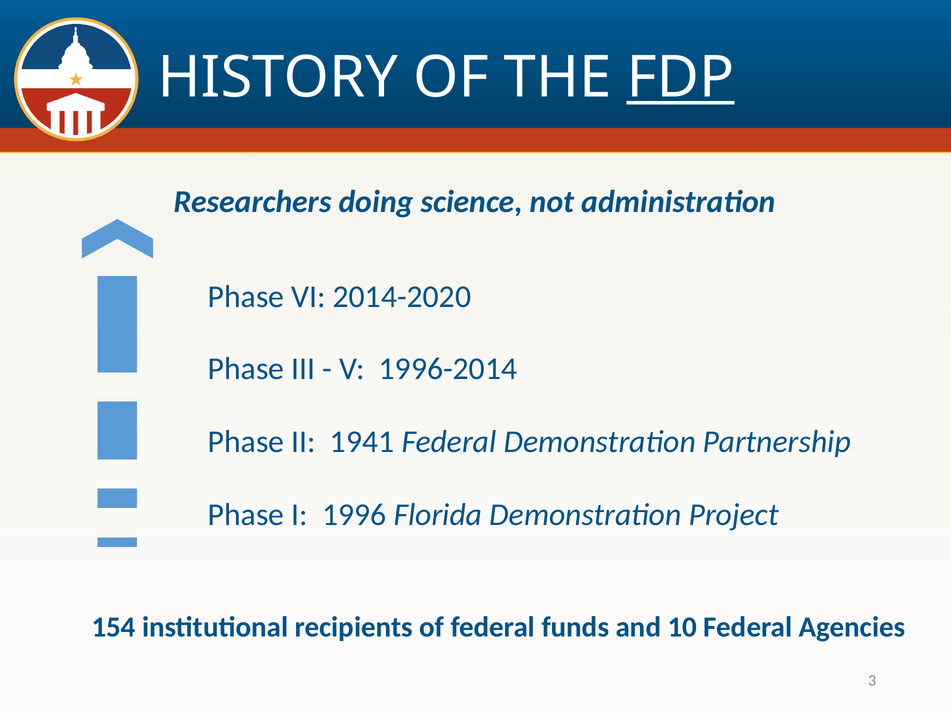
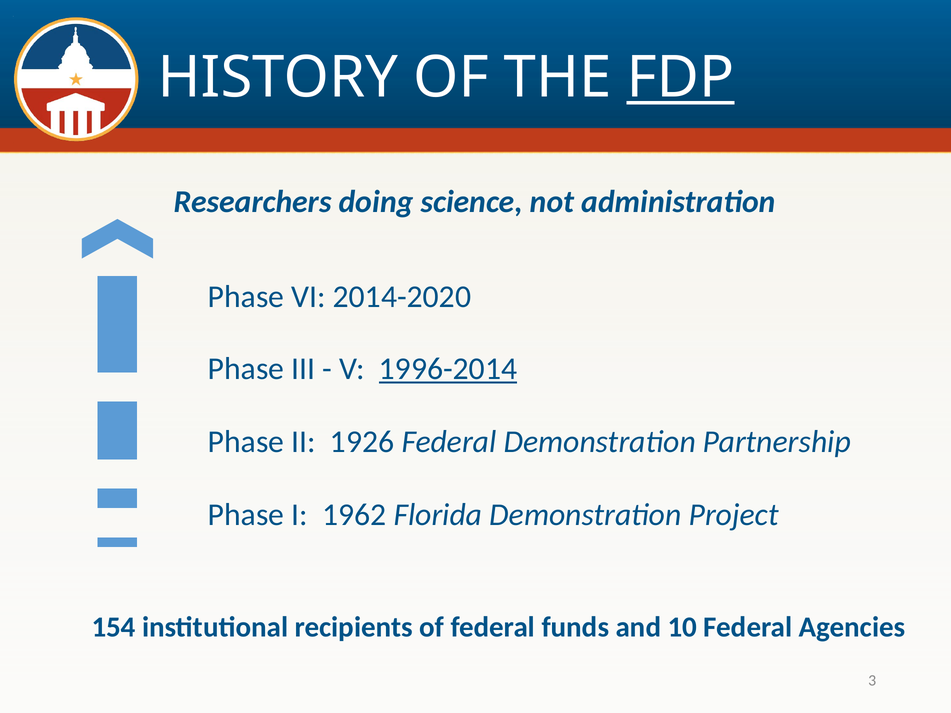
1996-2014 underline: none -> present
1941: 1941 -> 1926
1996: 1996 -> 1962
